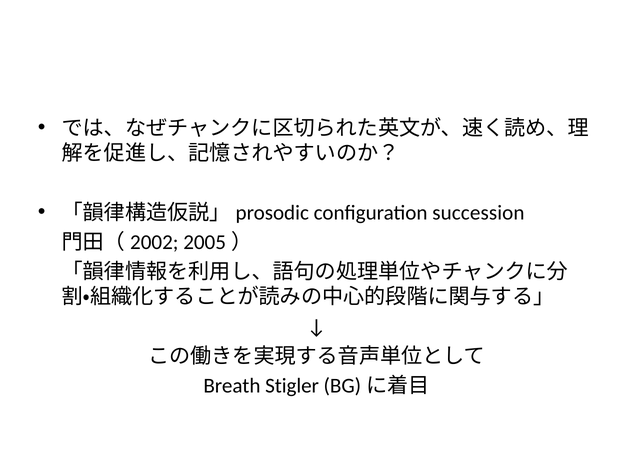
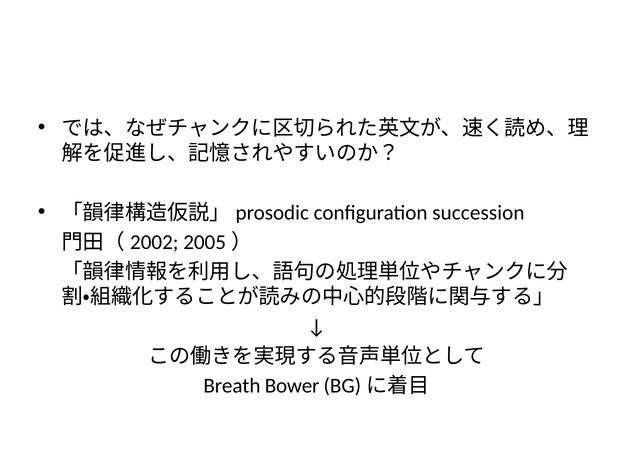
Stigler: Stigler -> Bower
